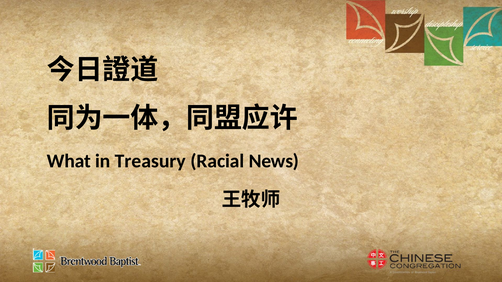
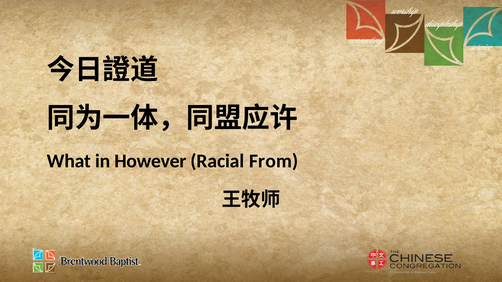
Treasury: Treasury -> However
News: News -> From
